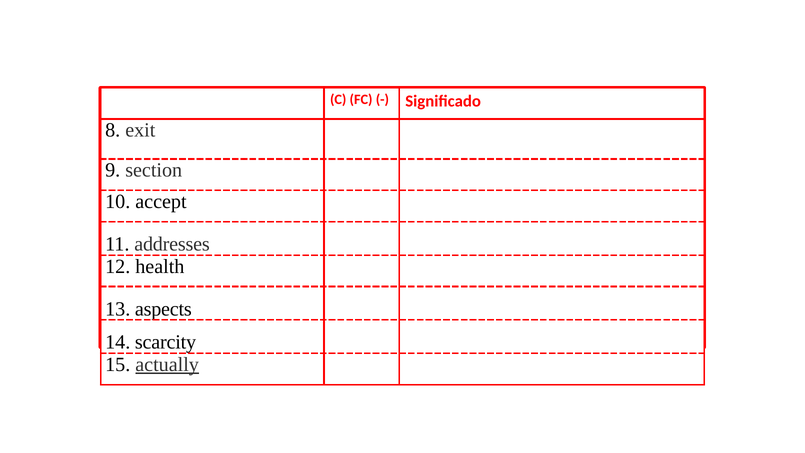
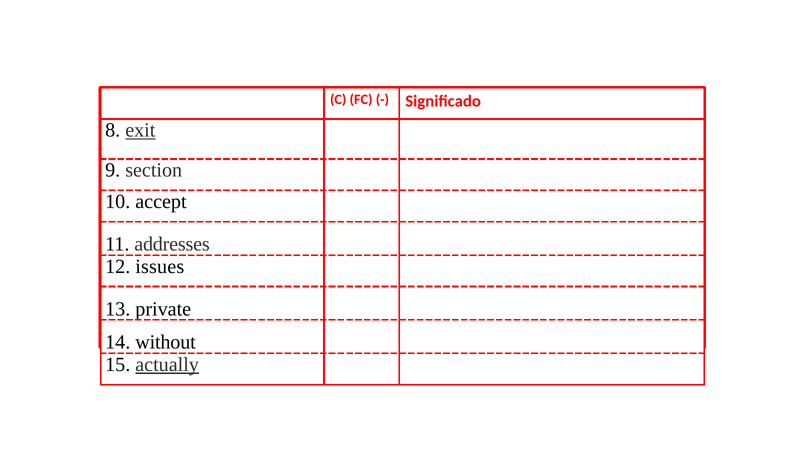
exit underline: none -> present
health: health -> issues
aspects: aspects -> private
scarcity: scarcity -> without
